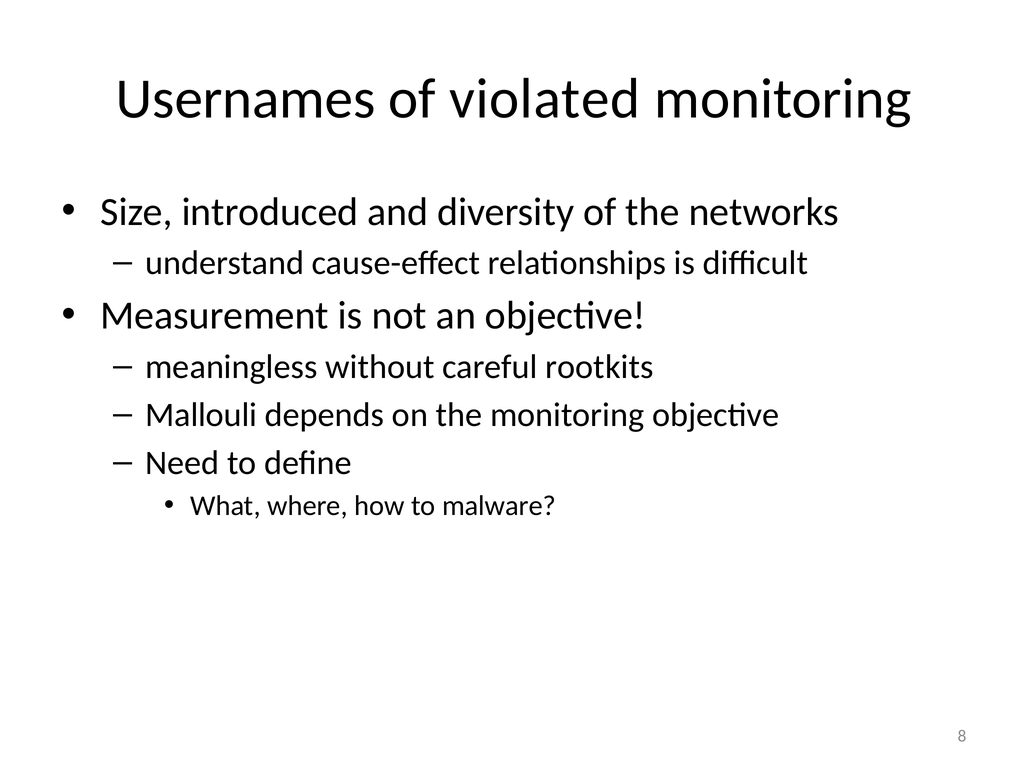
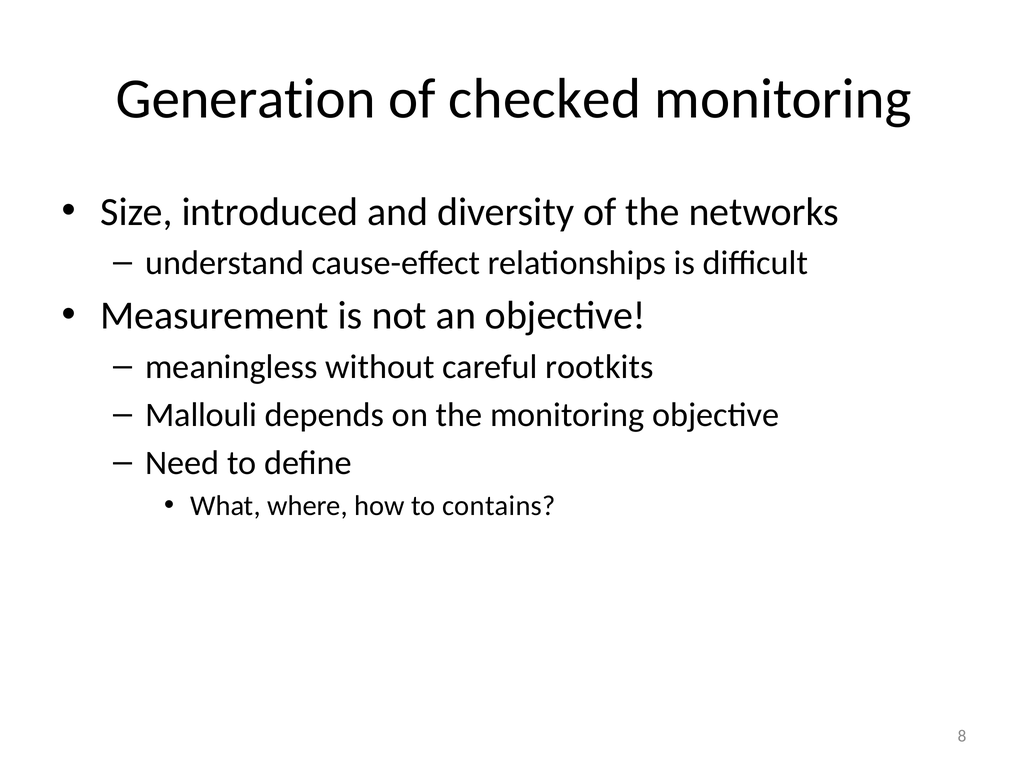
Usernames: Usernames -> Generation
violated: violated -> checked
malware: malware -> contains
